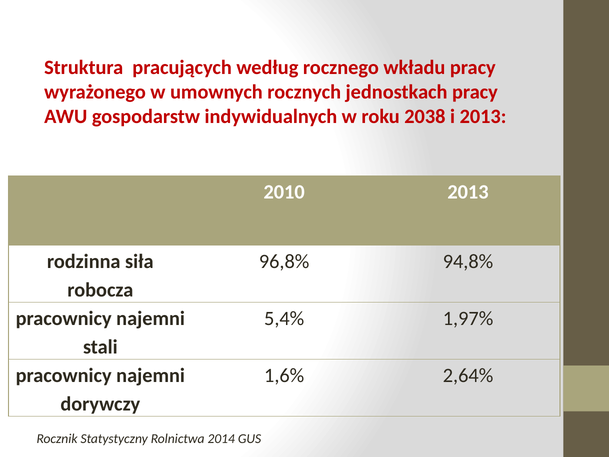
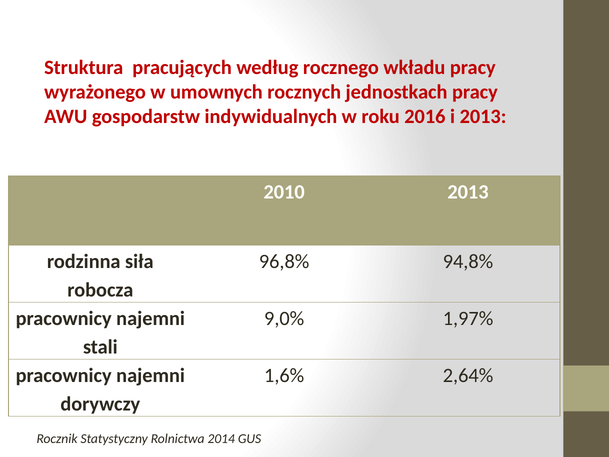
2038: 2038 -> 2016
5,4%: 5,4% -> 9,0%
